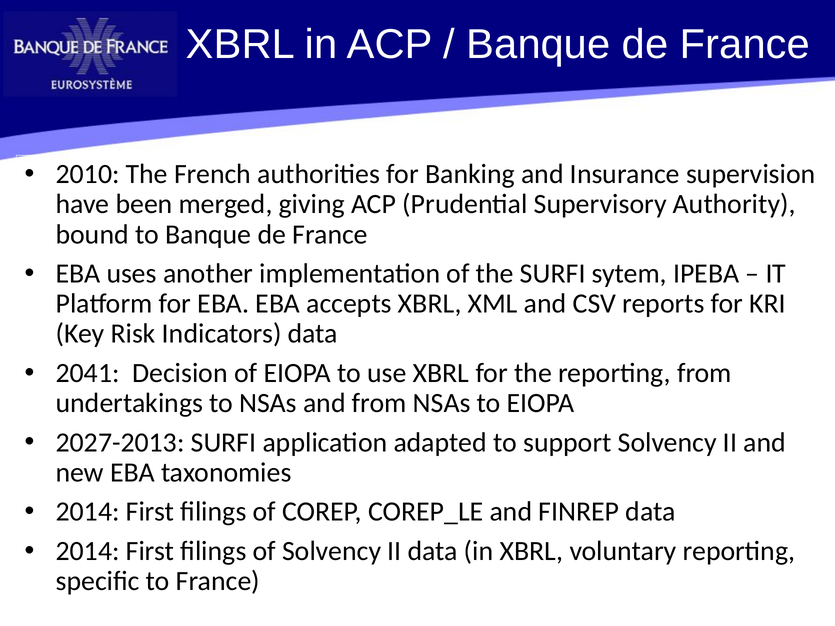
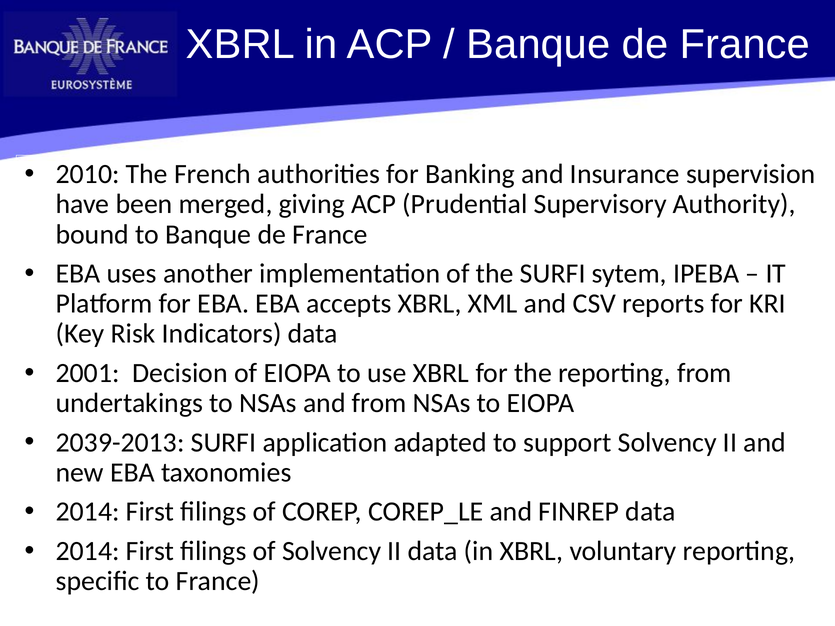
2041: 2041 -> 2001
2027-2013: 2027-2013 -> 2039-2013
